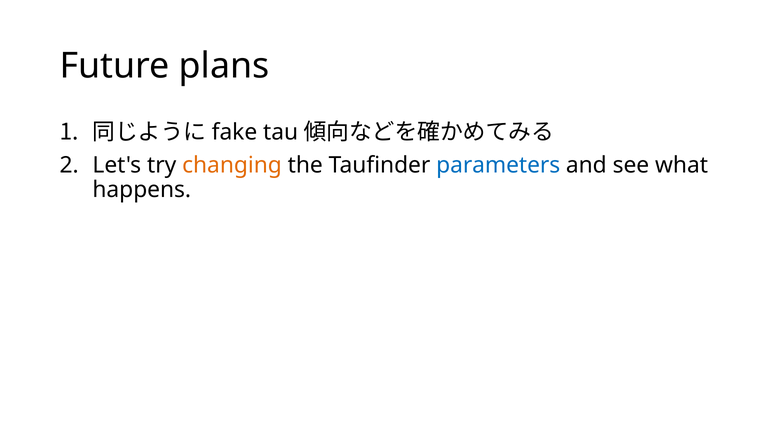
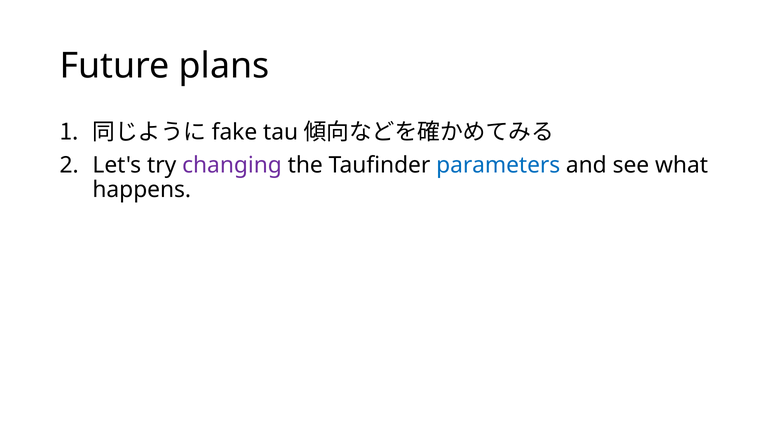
changing colour: orange -> purple
